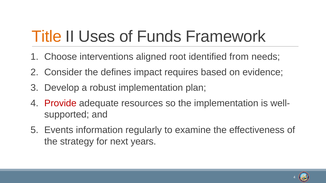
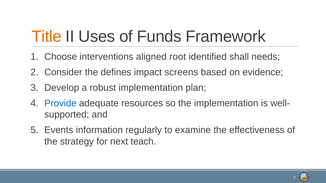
from: from -> shall
requires: requires -> screens
Provide colour: red -> blue
years: years -> teach
